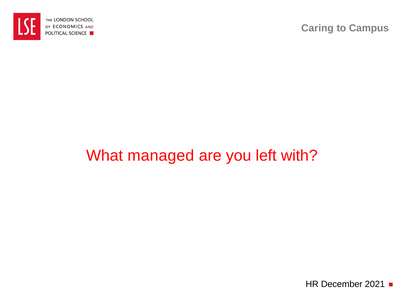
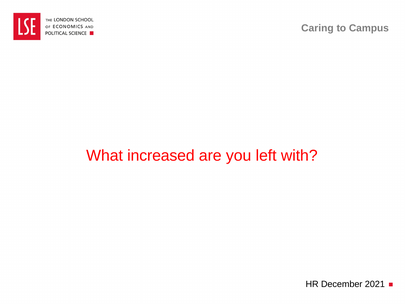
managed: managed -> increased
